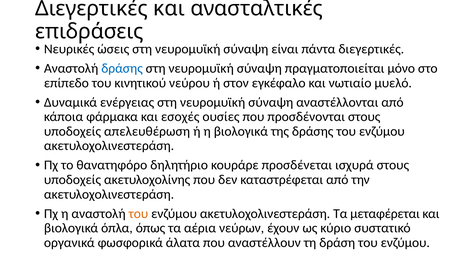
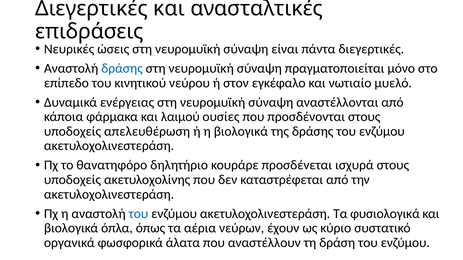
εσοχές: εσοχές -> λαιμού
του at (138, 214) colour: orange -> blue
μεταφέρεται: μεταφέρεται -> φυσιολογικά
